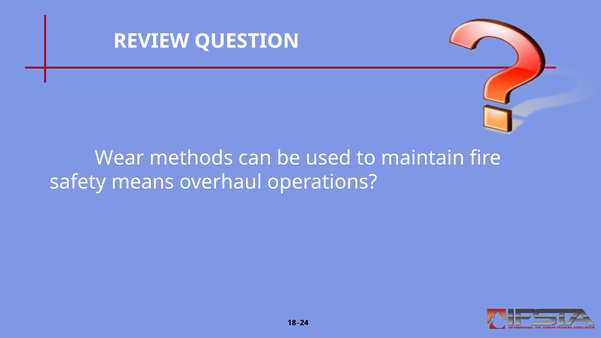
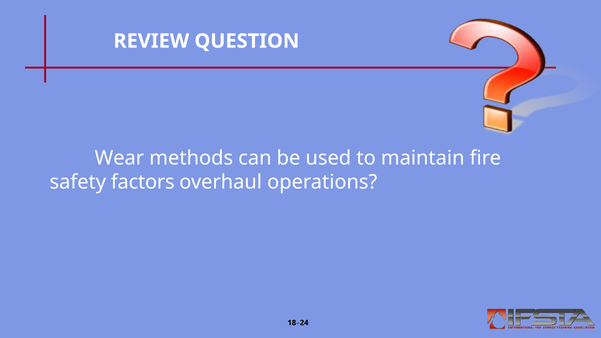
means: means -> factors
